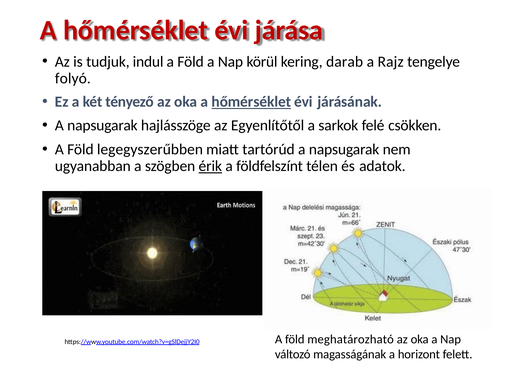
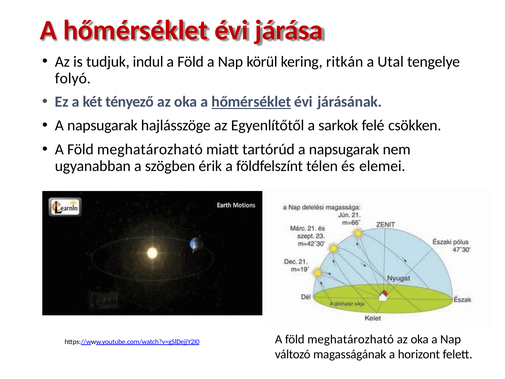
darab: darab -> ritkán
Rajz: Rajz -> Utal
legegyszerűbben at (150, 149): legegyszerűbben -> meghatározható
érik underline: present -> none
adatok: adatok -> elemei
